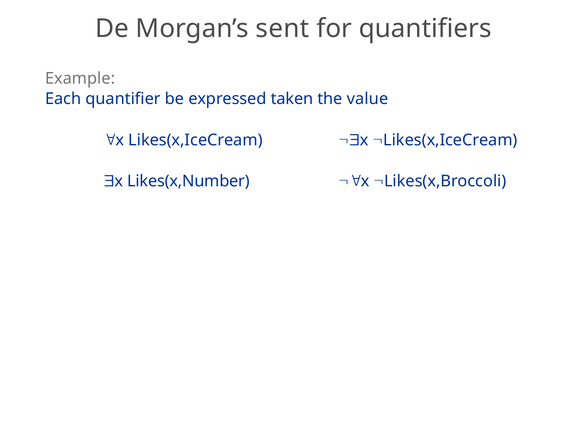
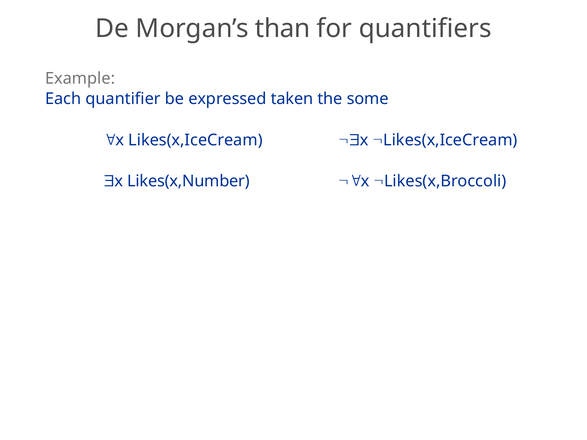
sent: sent -> than
value: value -> some
